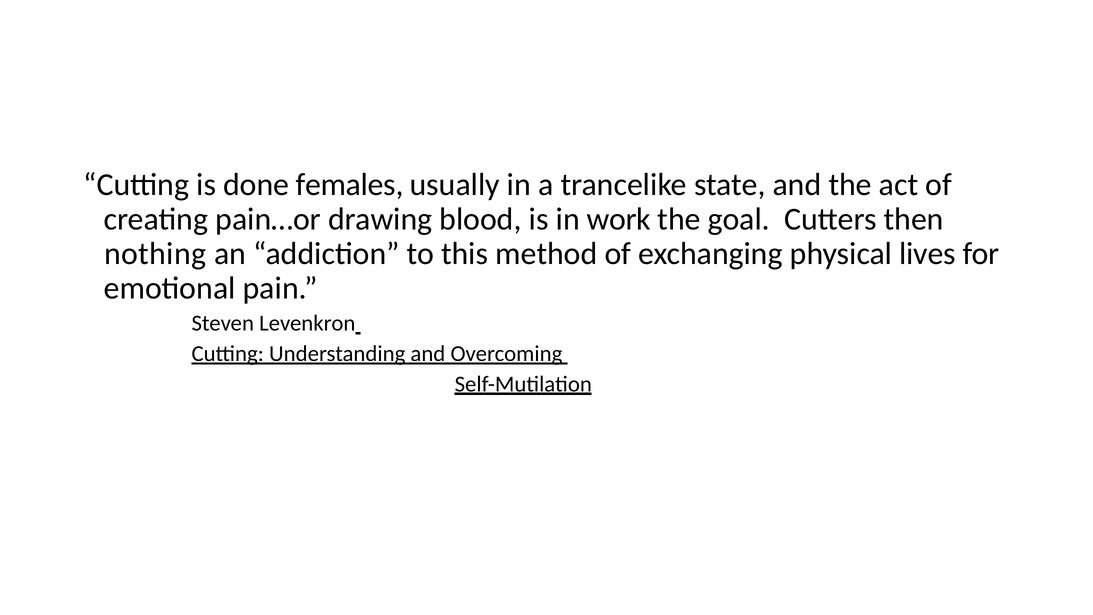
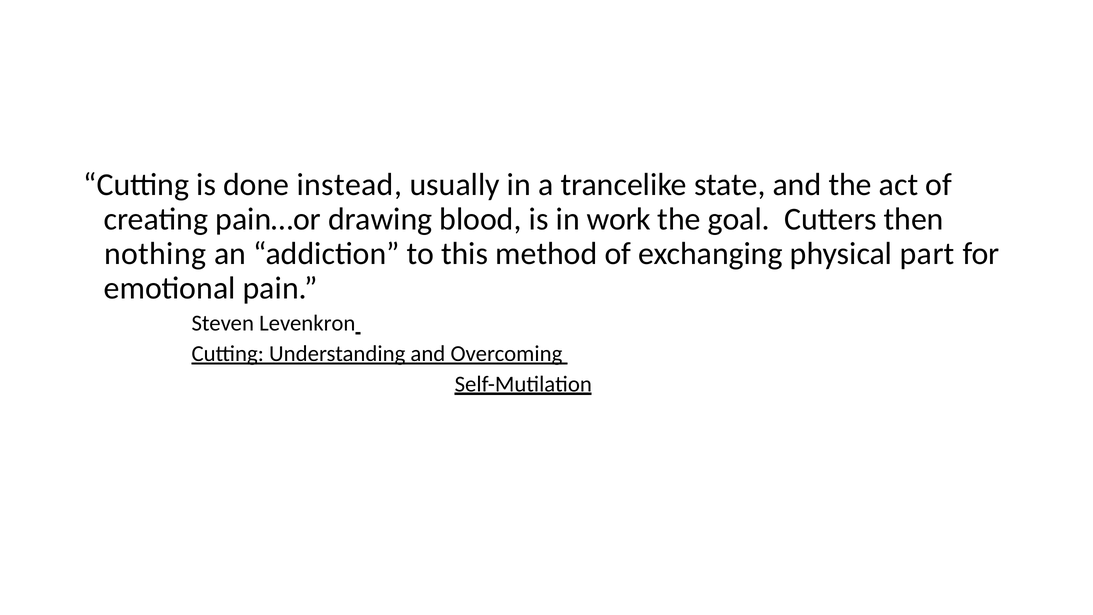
females: females -> instead
lives: lives -> part
